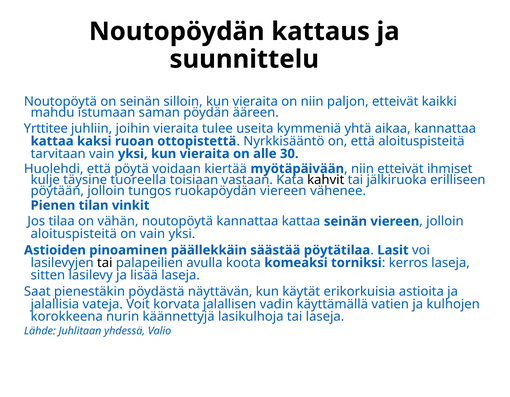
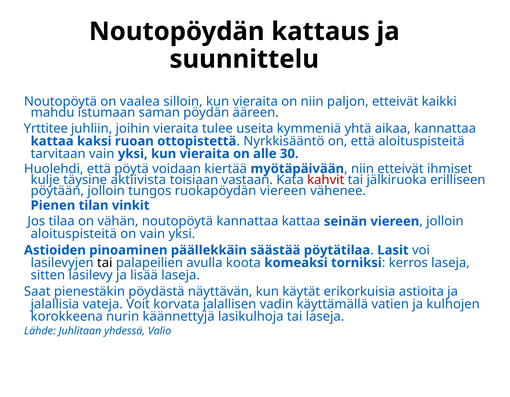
on seinän: seinän -> vaalea
tuoreella: tuoreella -> aktiivista
kahvit colour: black -> red
